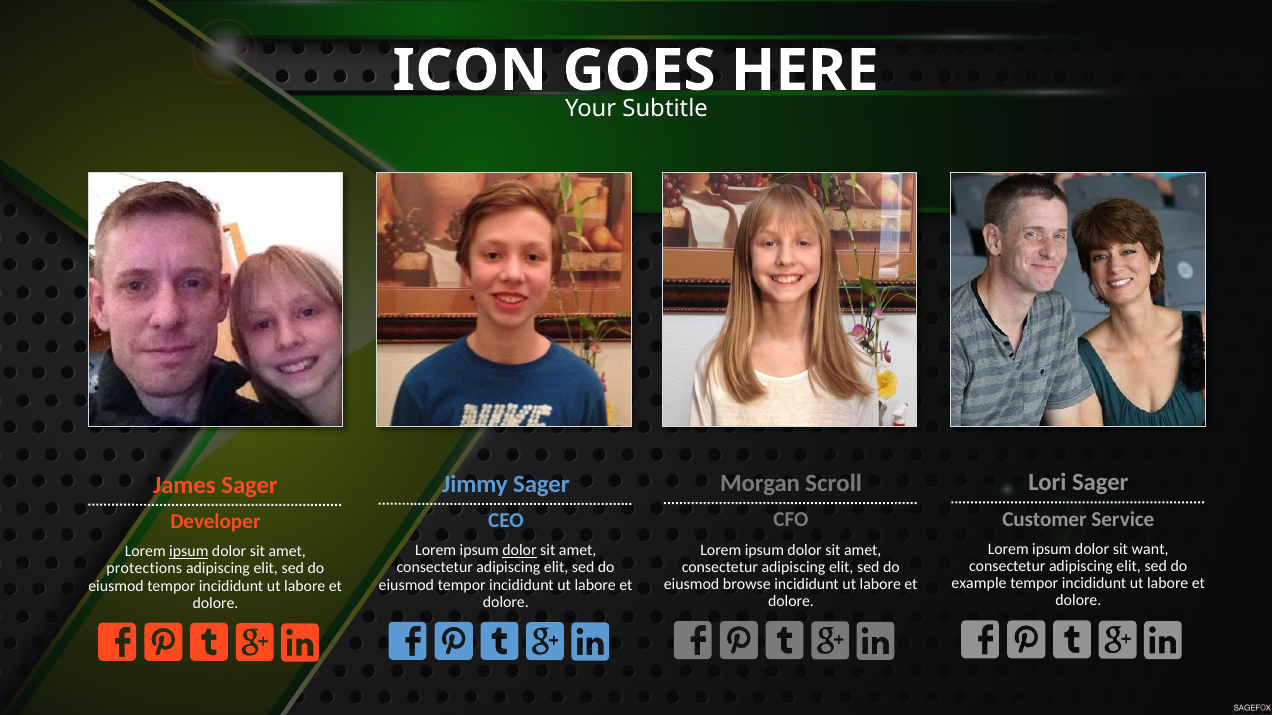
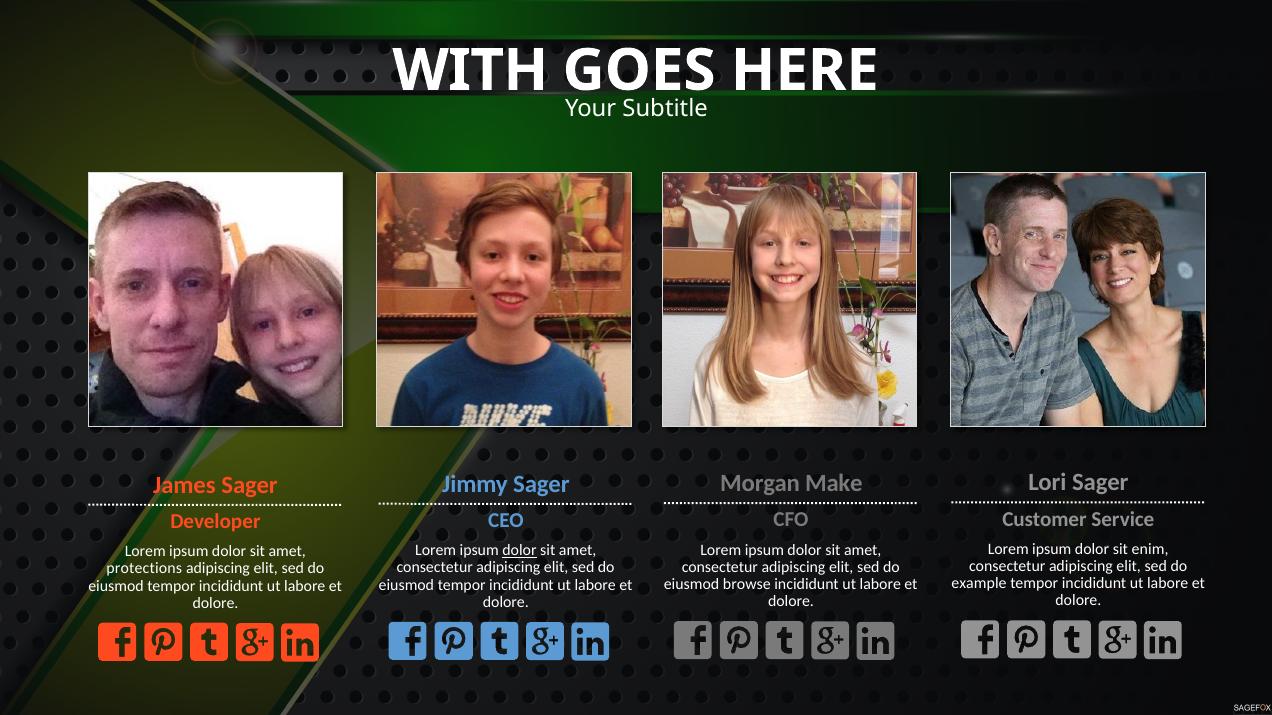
ICON: ICON -> WITH
Scroll: Scroll -> Make
want: want -> enim
ipsum at (189, 552) underline: present -> none
